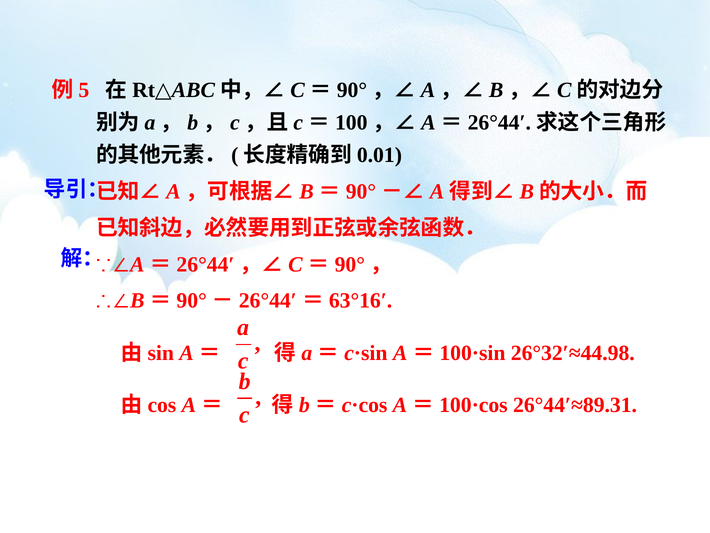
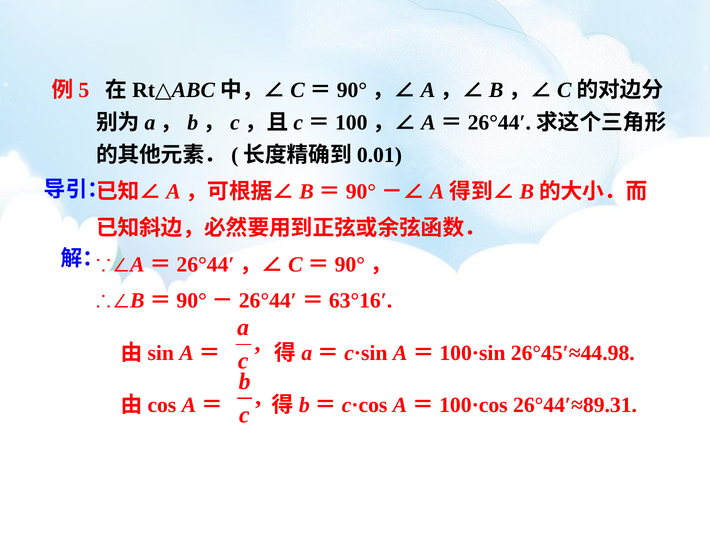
26°32′≈44.98: 26°32′≈44.98 -> 26°45′≈44.98
